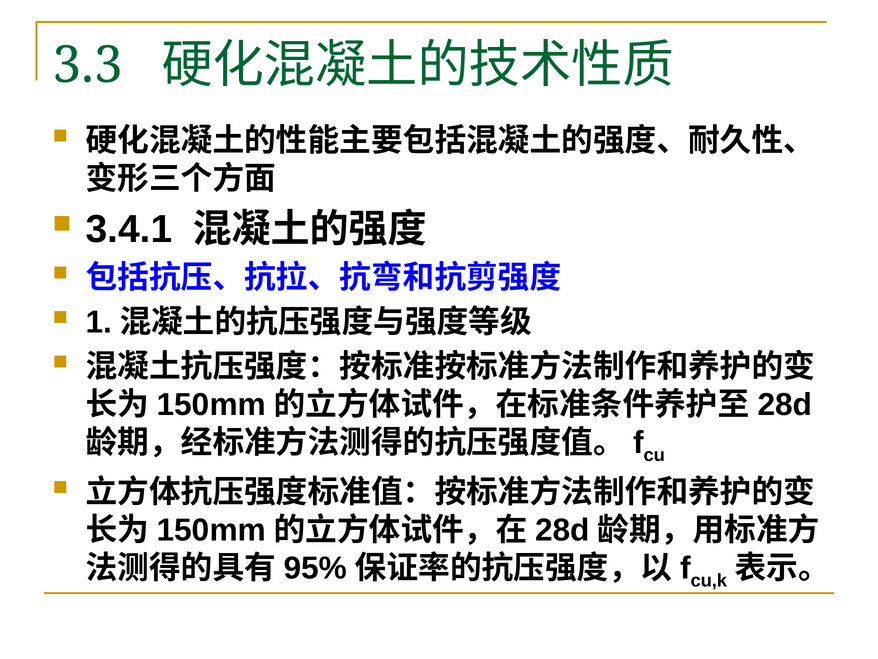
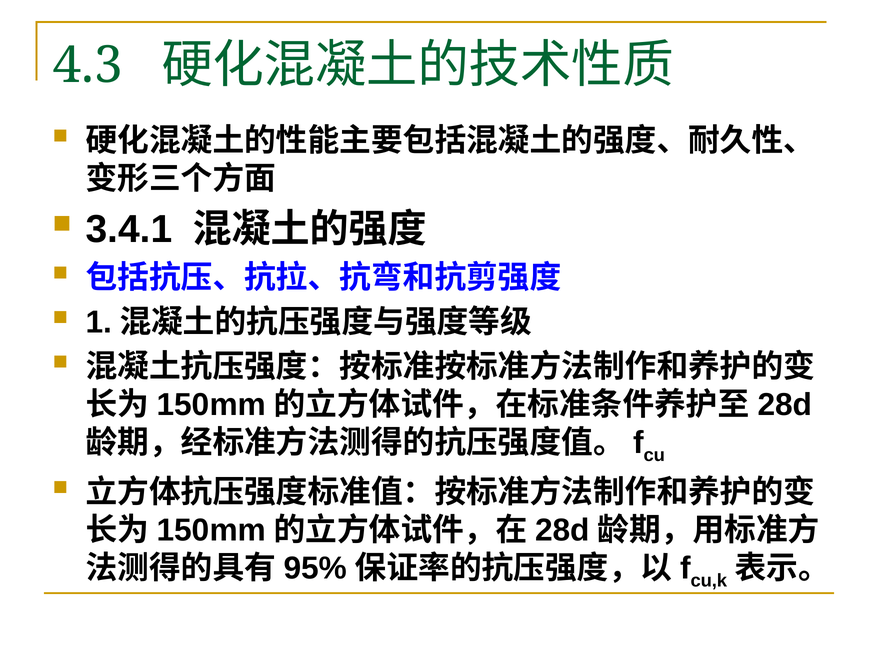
3.3: 3.3 -> 4.3
